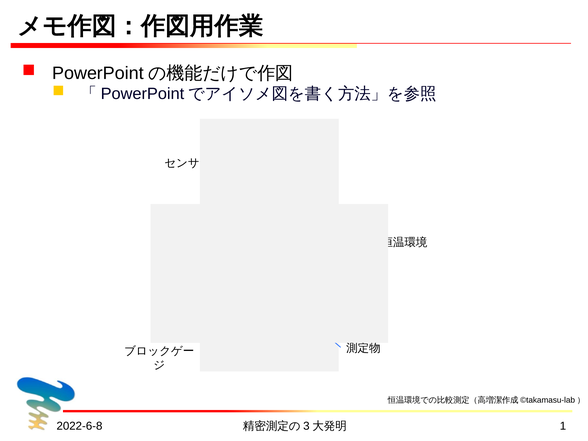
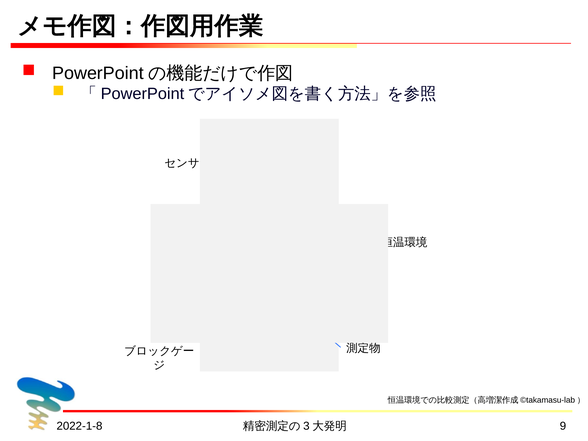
2022-6-8: 2022-6-8 -> 2022-1-8
1: 1 -> 9
